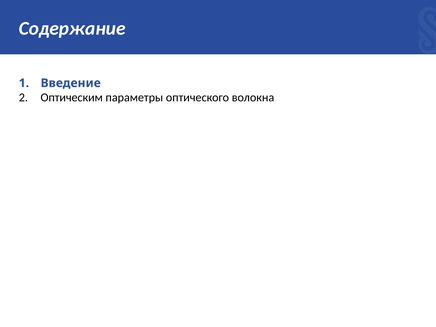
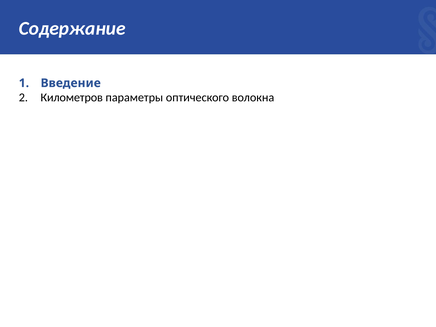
Оптическим: Оптическим -> Километров
